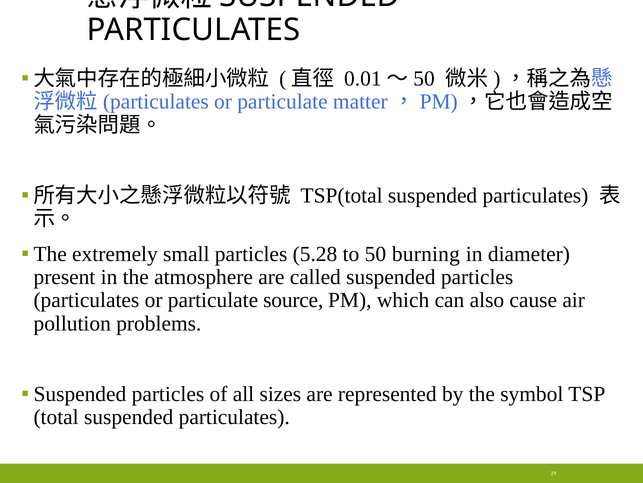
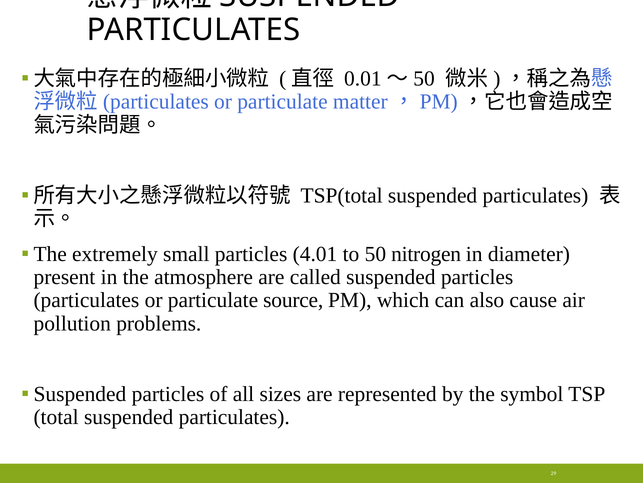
5.28: 5.28 -> 4.01
burning: burning -> nitrogen
